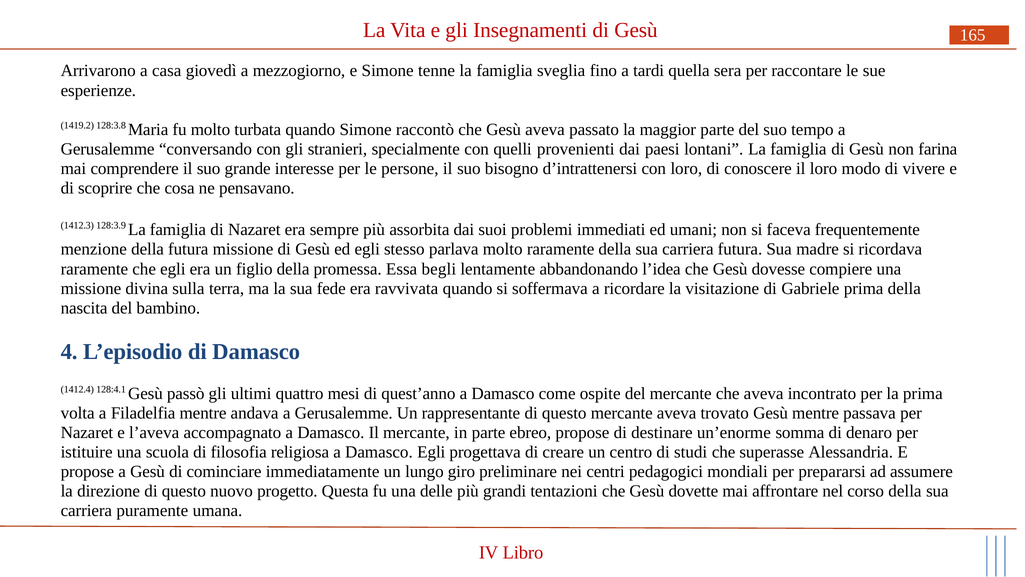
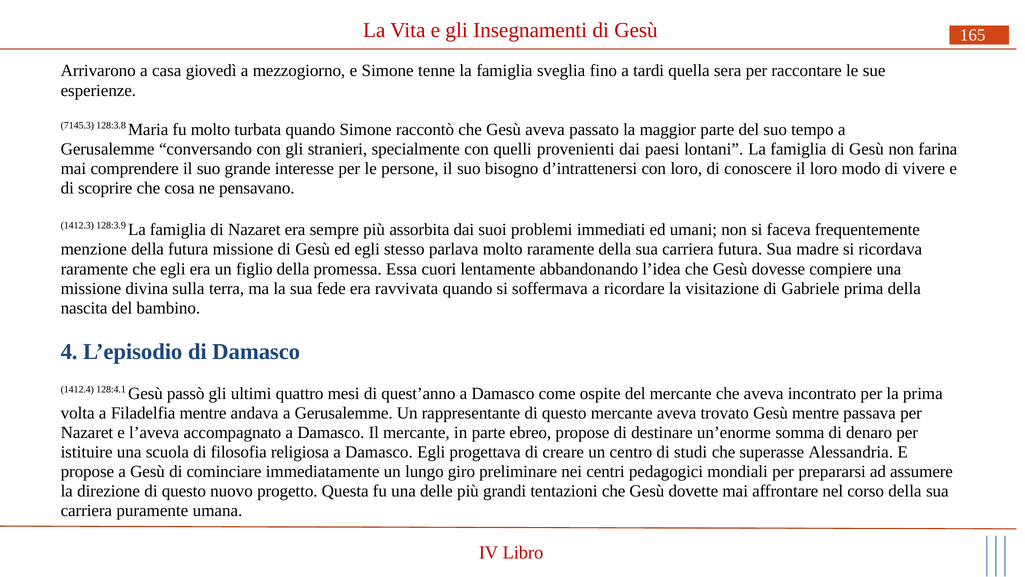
1419.2: 1419.2 -> 7145.3
begli: begli -> cuori
